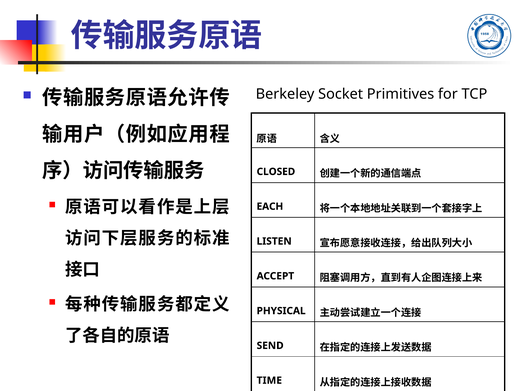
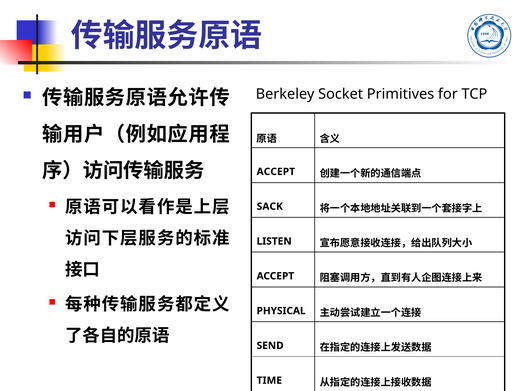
CLOSED at (276, 172): CLOSED -> ACCEPT
EACH: EACH -> SACK
